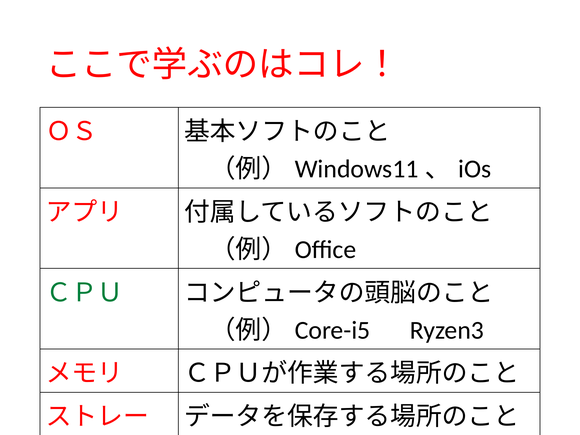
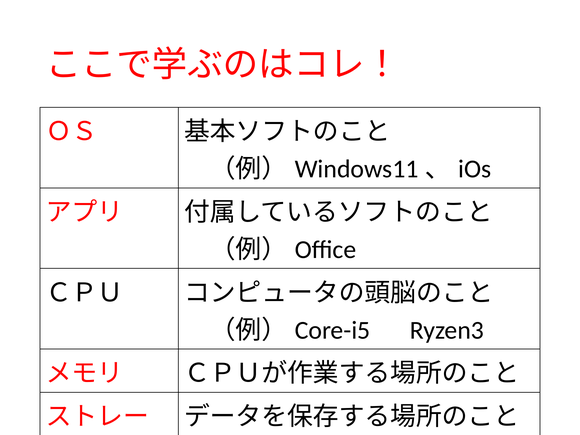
ＣＰＵ colour: green -> black
